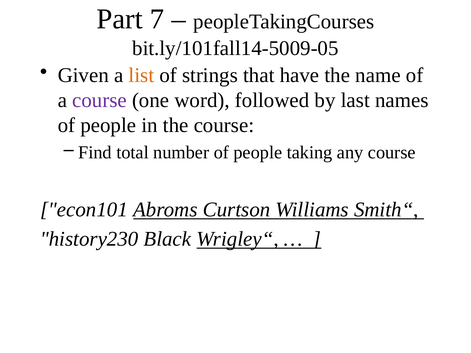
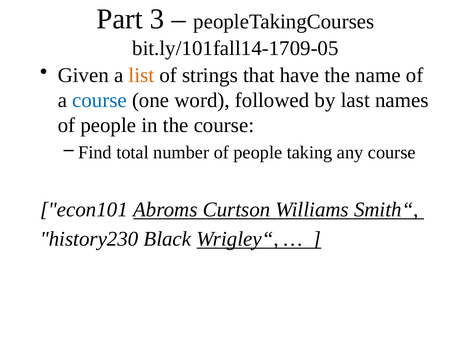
7: 7 -> 3
bit.ly/101fall14-5009-05: bit.ly/101fall14-5009-05 -> bit.ly/101fall14-1709-05
course at (100, 100) colour: purple -> blue
